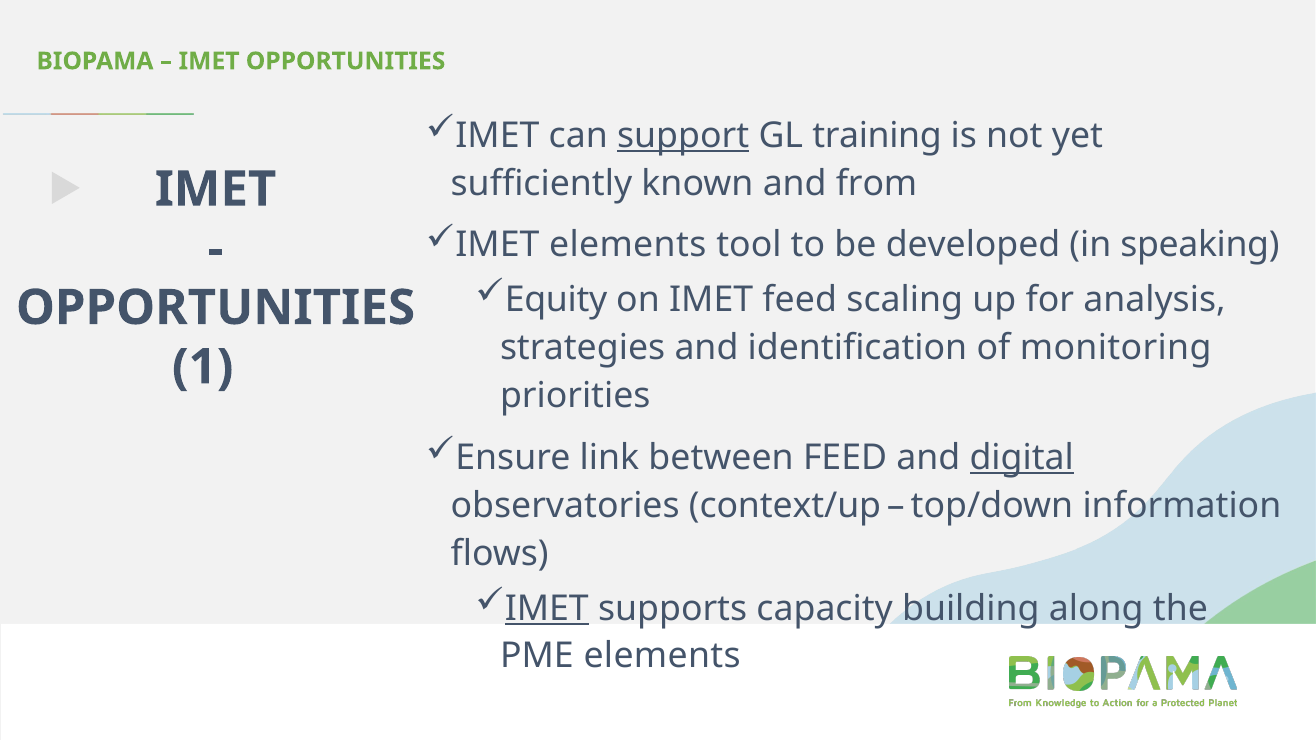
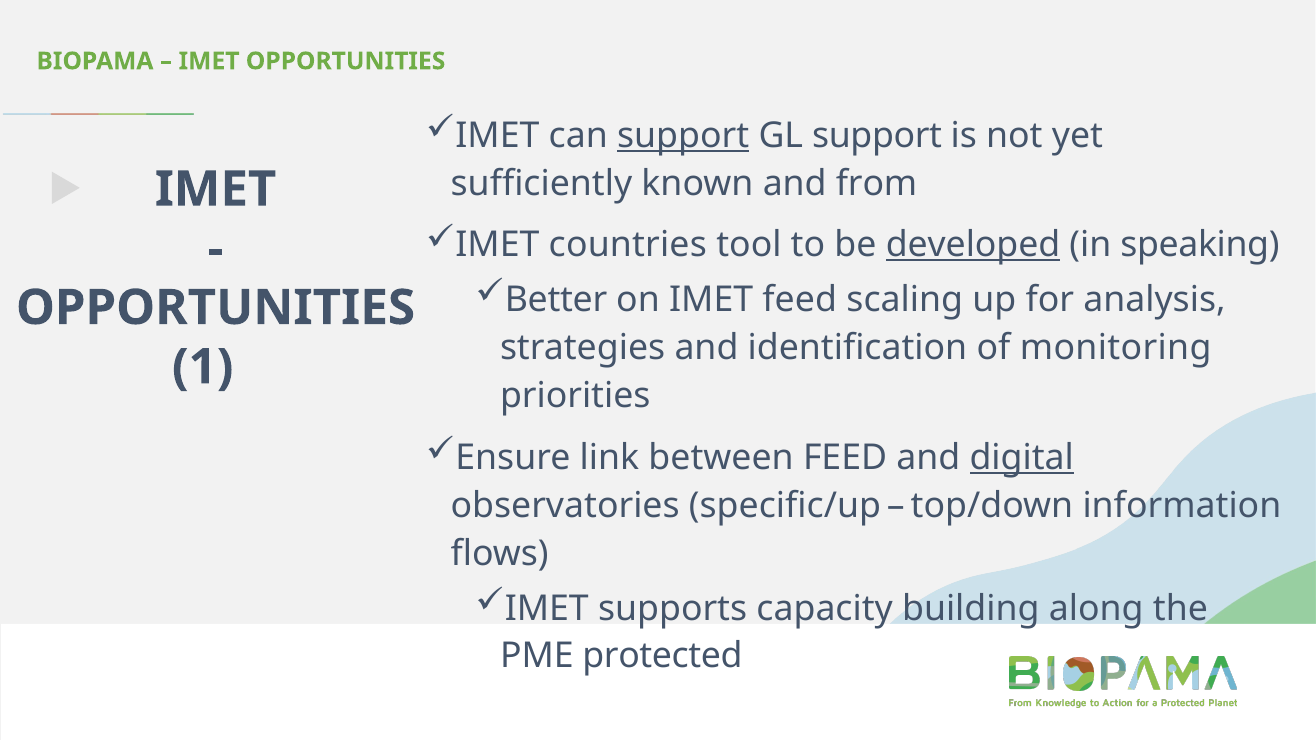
GL training: training -> support
IMET elements: elements -> countries
developed underline: none -> present
Equity: Equity -> Better
context/up: context/up -> specific/up
IMET at (547, 608) underline: present -> none
PME elements: elements -> protected
